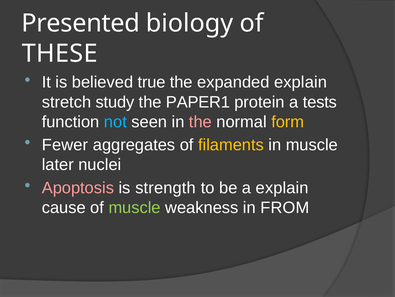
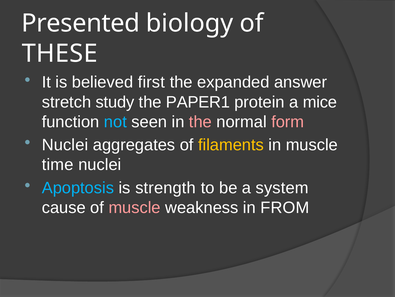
true: true -> first
expanded explain: explain -> answer
tests: tests -> mice
form colour: yellow -> pink
Fewer at (65, 145): Fewer -> Nuclei
later: later -> time
Apoptosis colour: pink -> light blue
a explain: explain -> system
muscle at (135, 207) colour: light green -> pink
